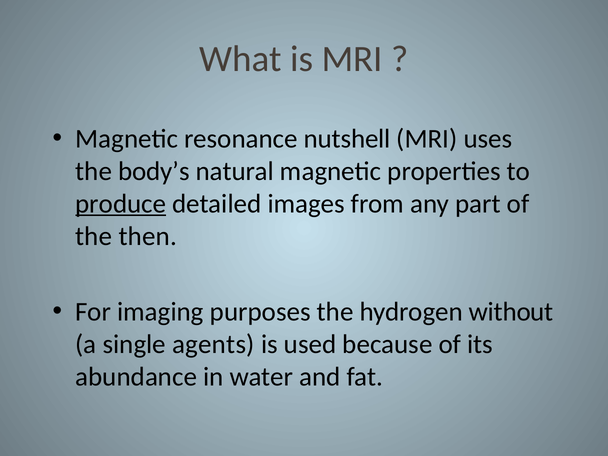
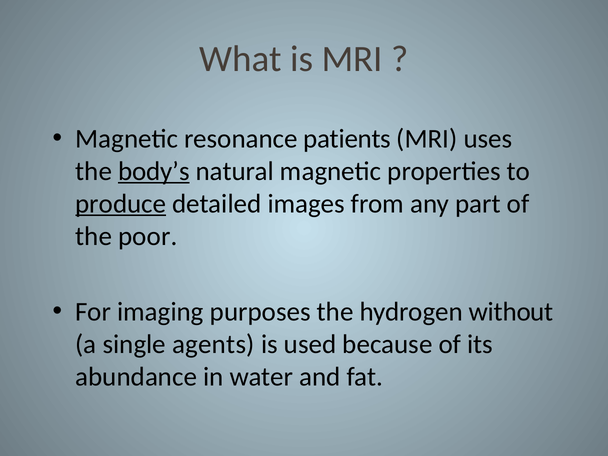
nutshell: nutshell -> patients
body’s underline: none -> present
then: then -> poor
